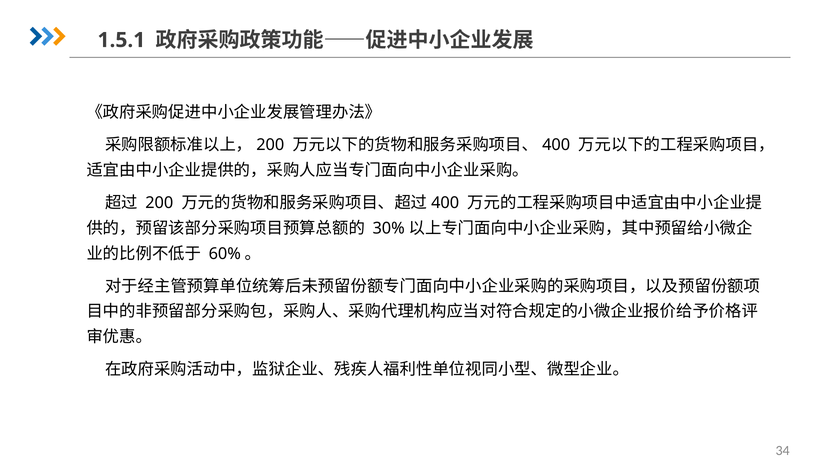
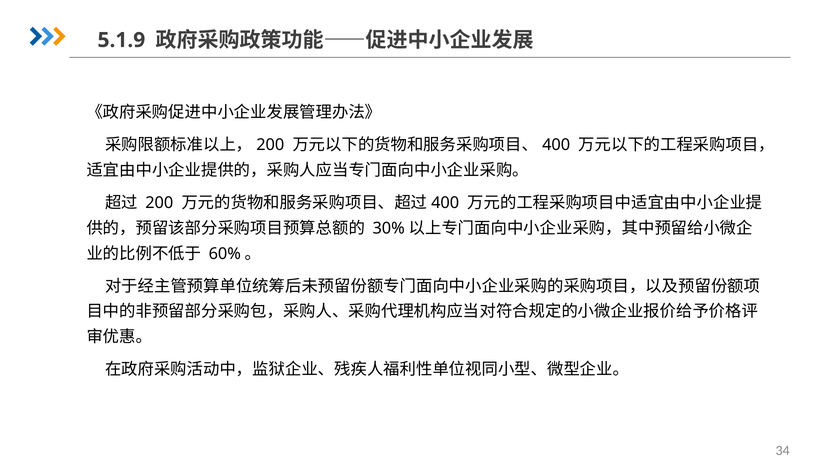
1.5.1: 1.5.1 -> 5.1.9
